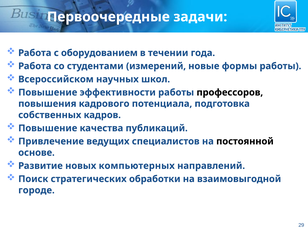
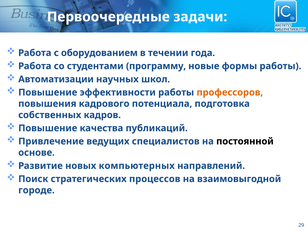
измерений: измерений -> программу
Всероссийском: Всероссийском -> Автоматизации
профессоров colour: black -> orange
обработки: обработки -> процессов
